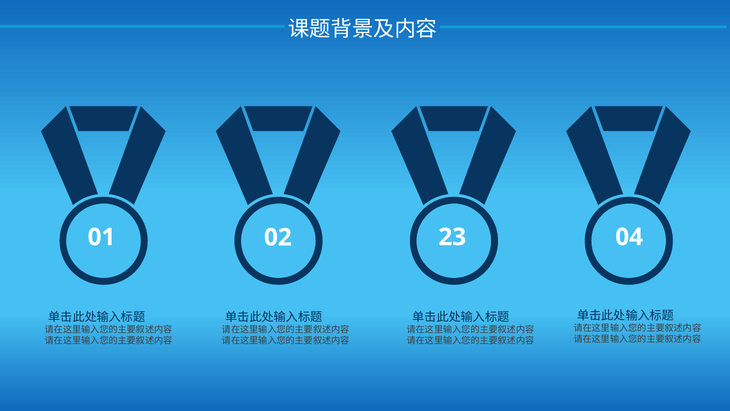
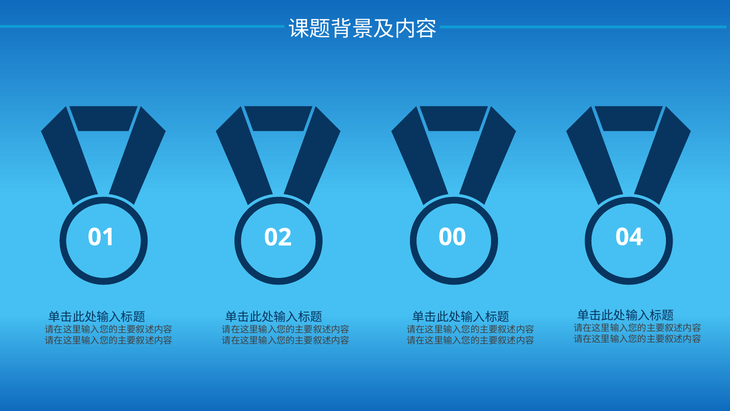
23: 23 -> 00
